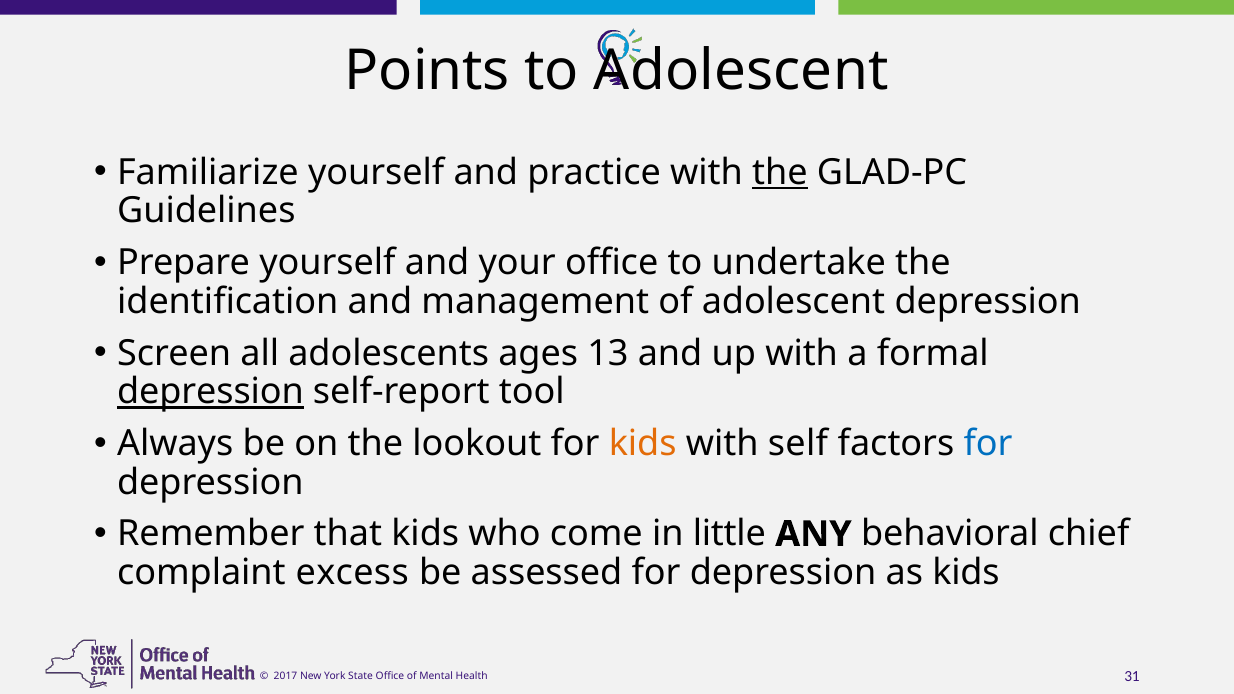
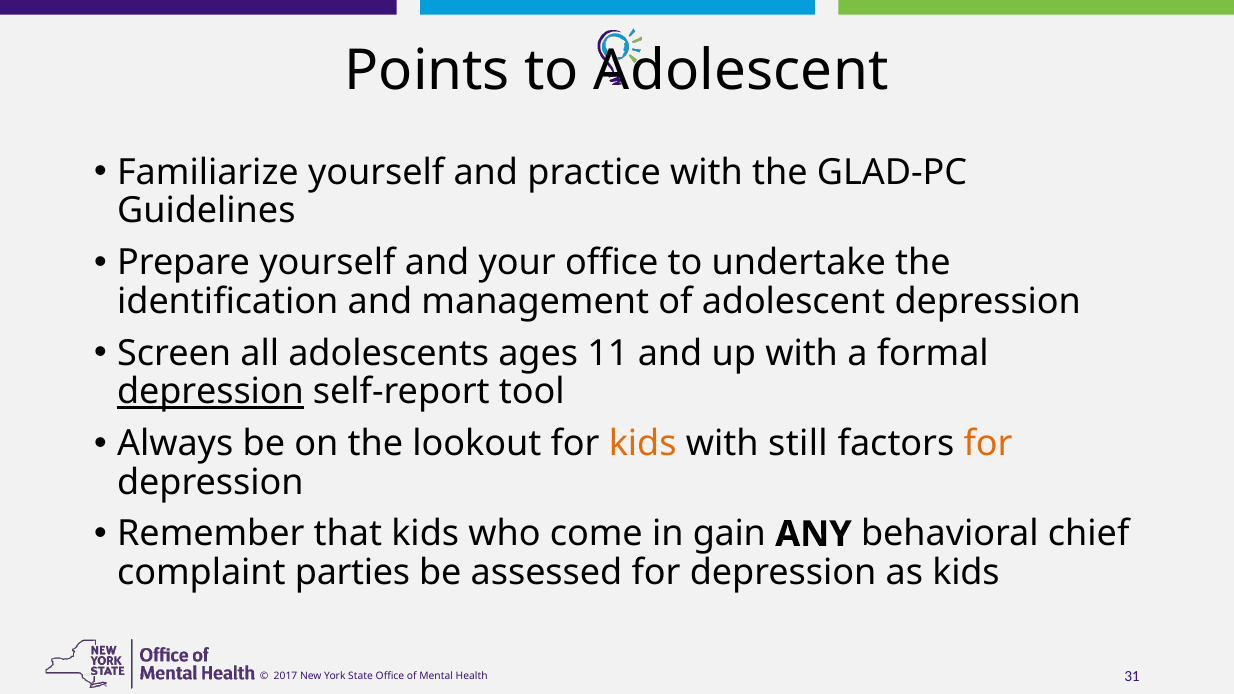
the at (780, 172) underline: present -> none
13: 13 -> 11
self: self -> still
for at (988, 444) colour: blue -> orange
little: little -> gain
excess: excess -> parties
